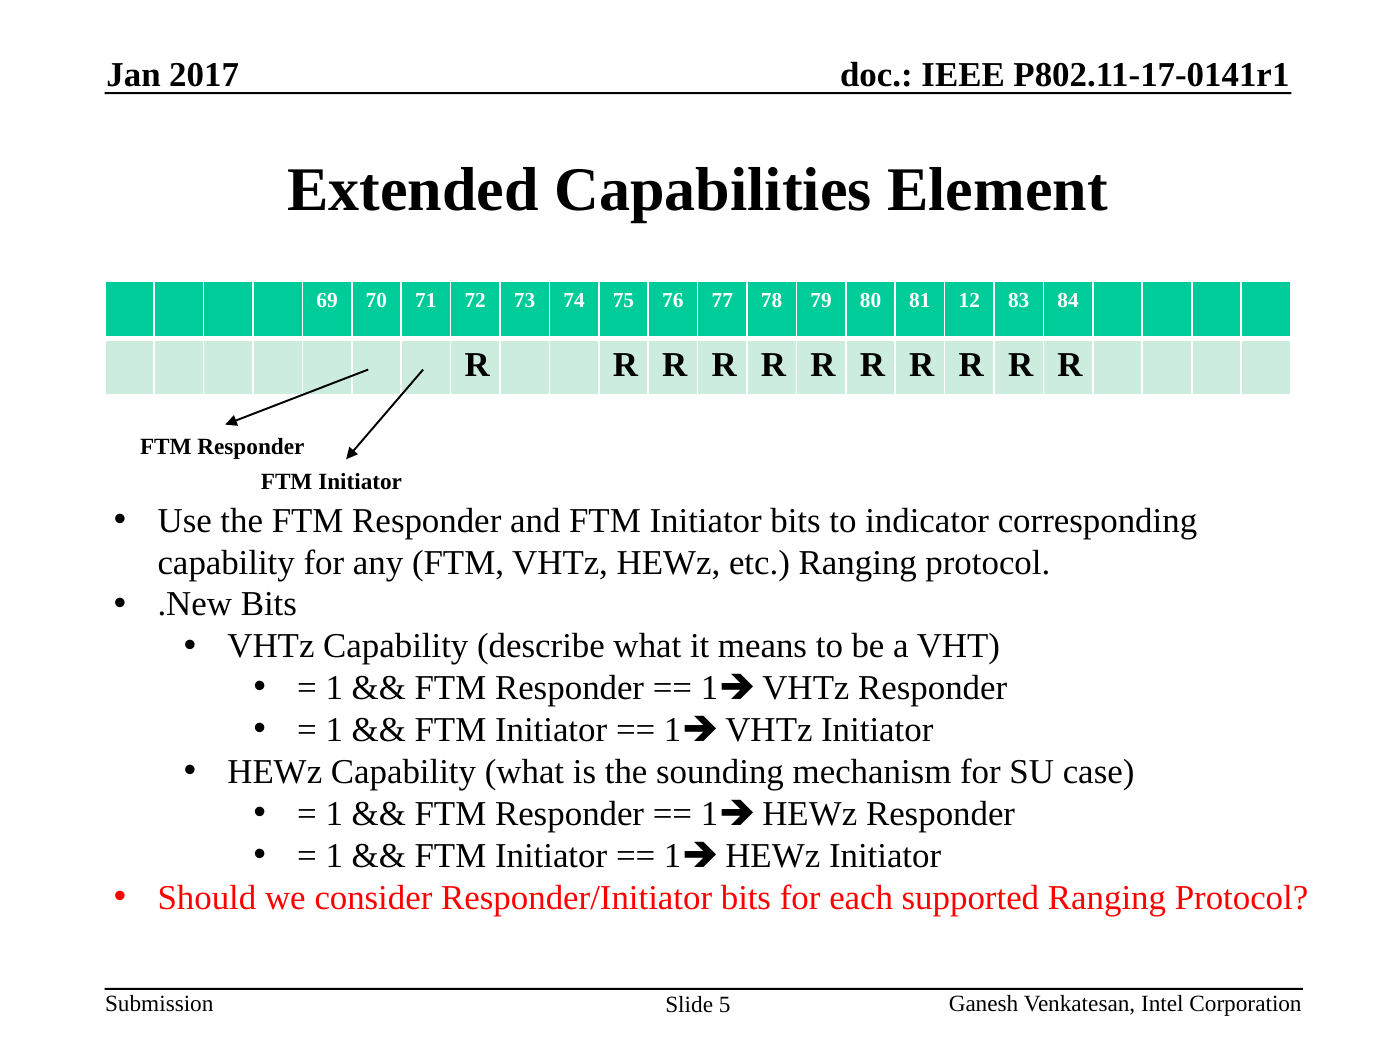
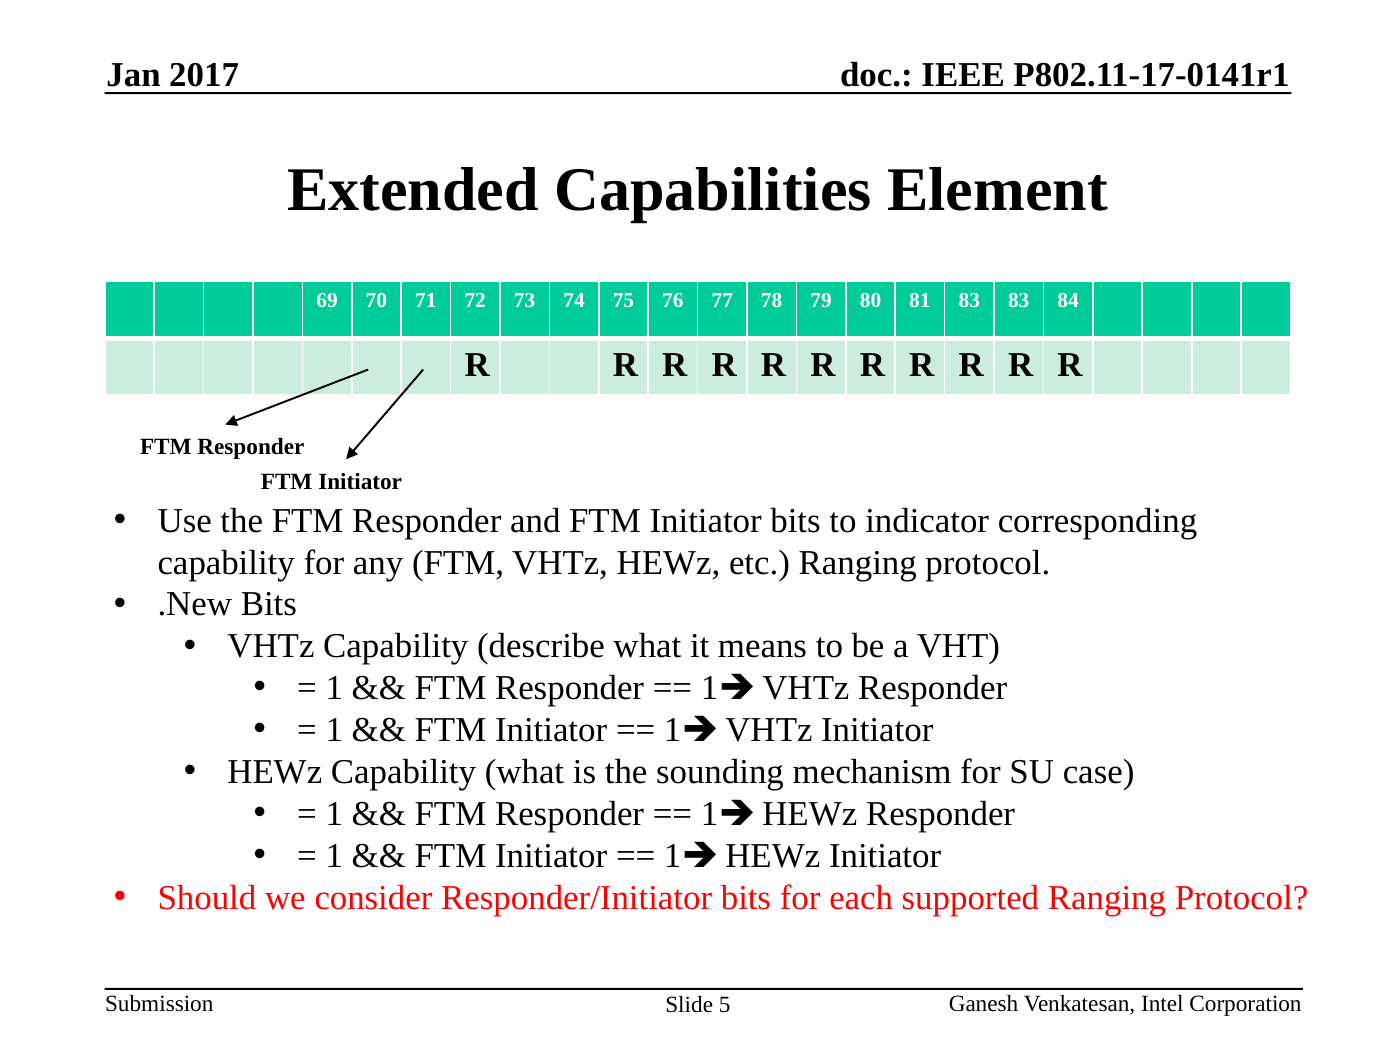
81 12: 12 -> 83
